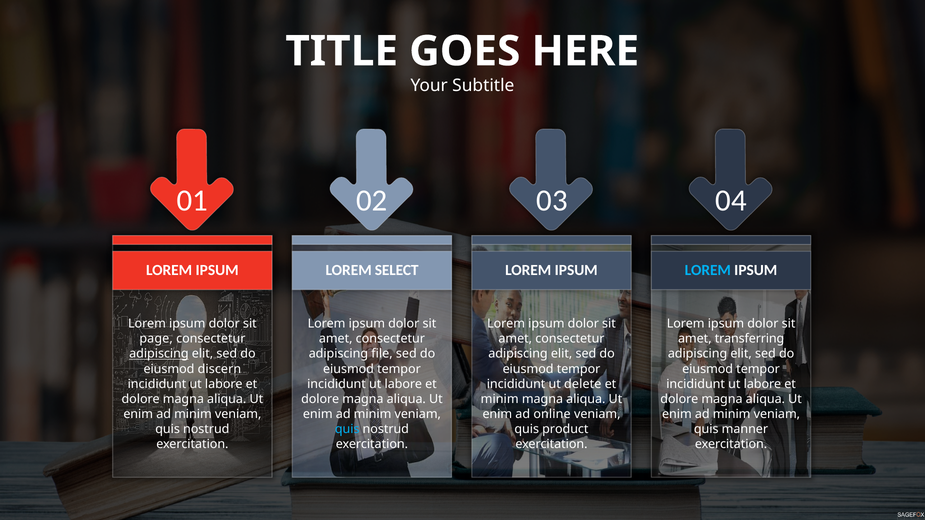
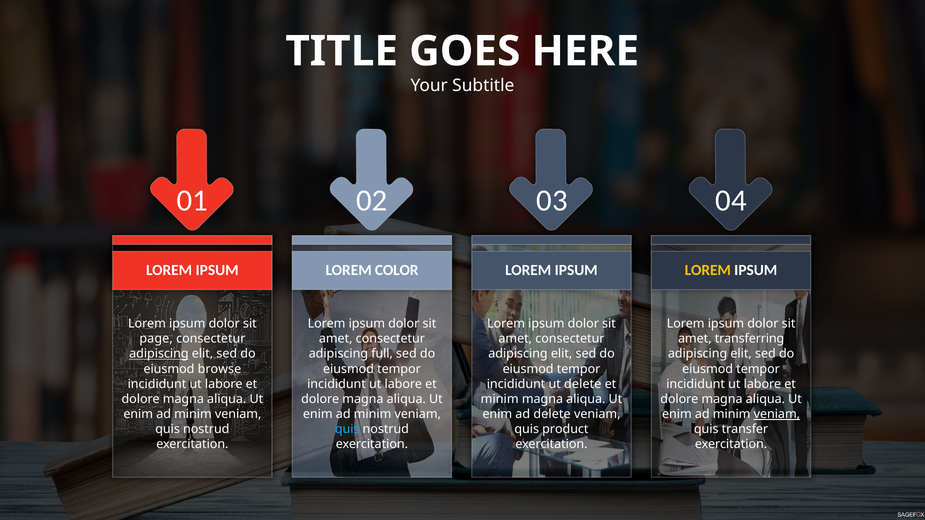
SELECT: SELECT -> COLOR
LOREM at (708, 270) colour: light blue -> yellow
file: file -> full
discern: discern -> browse
ad online: online -> delete
veniam at (777, 414) underline: none -> present
manner: manner -> transfer
